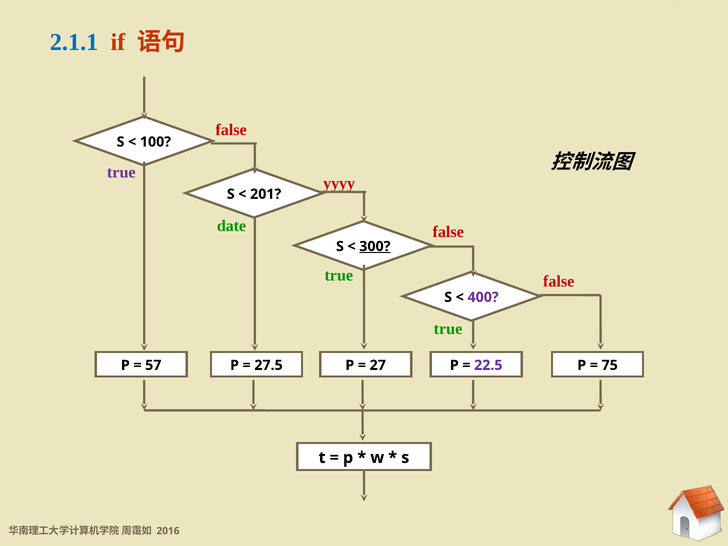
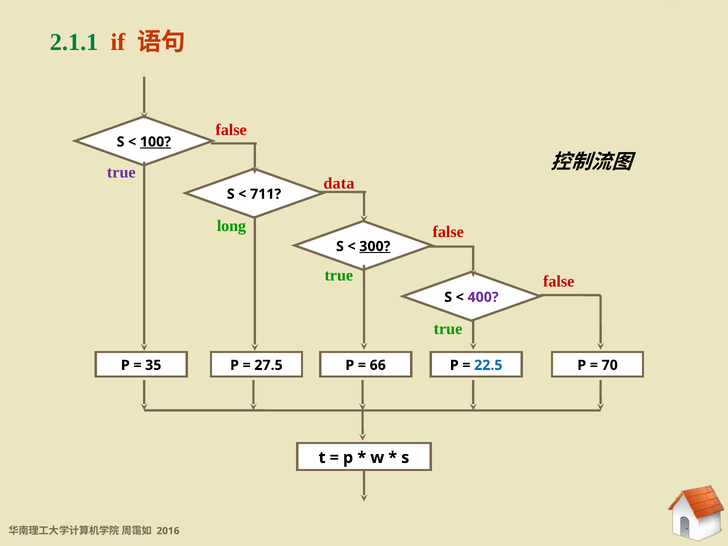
2.1.1 at (74, 42) colour: blue -> green
100 underline: none -> present
yyyy: yyyy -> data
201: 201 -> 711
date: date -> long
57: 57 -> 35
27: 27 -> 66
22.5 colour: purple -> blue
75: 75 -> 70
